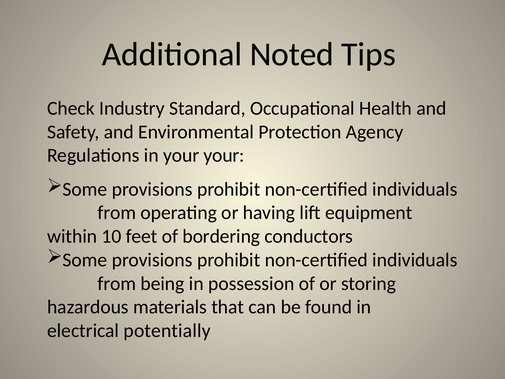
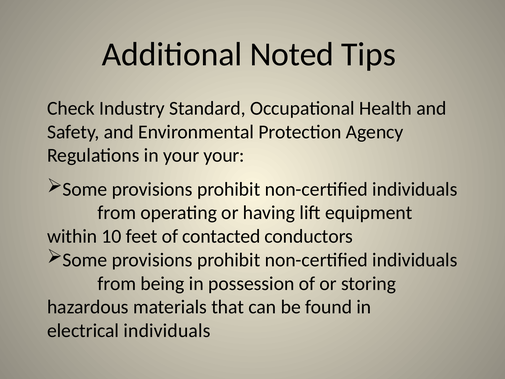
bordering: bordering -> contacted
electrical potentially: potentially -> individuals
